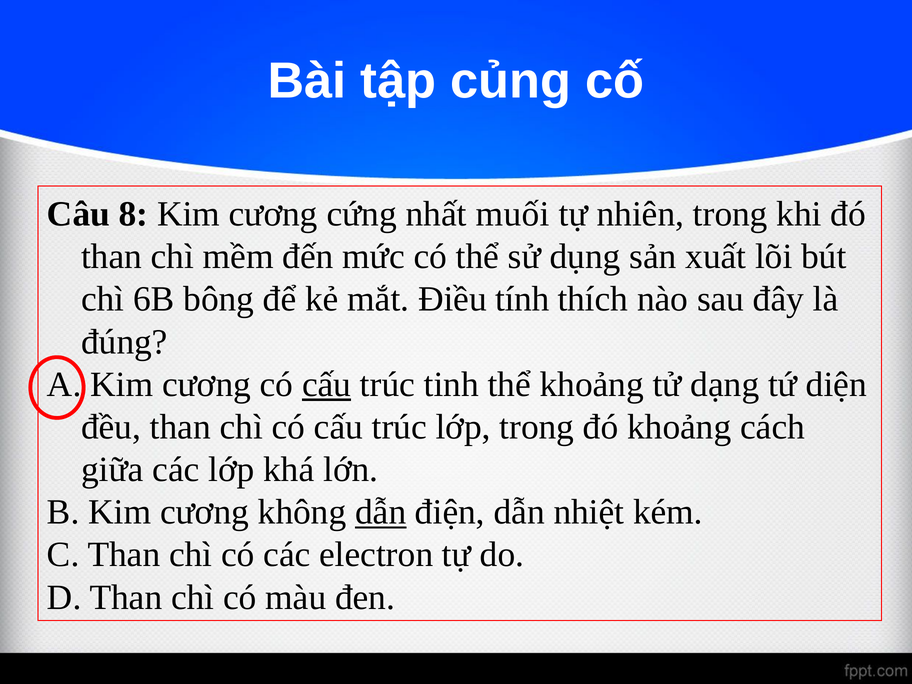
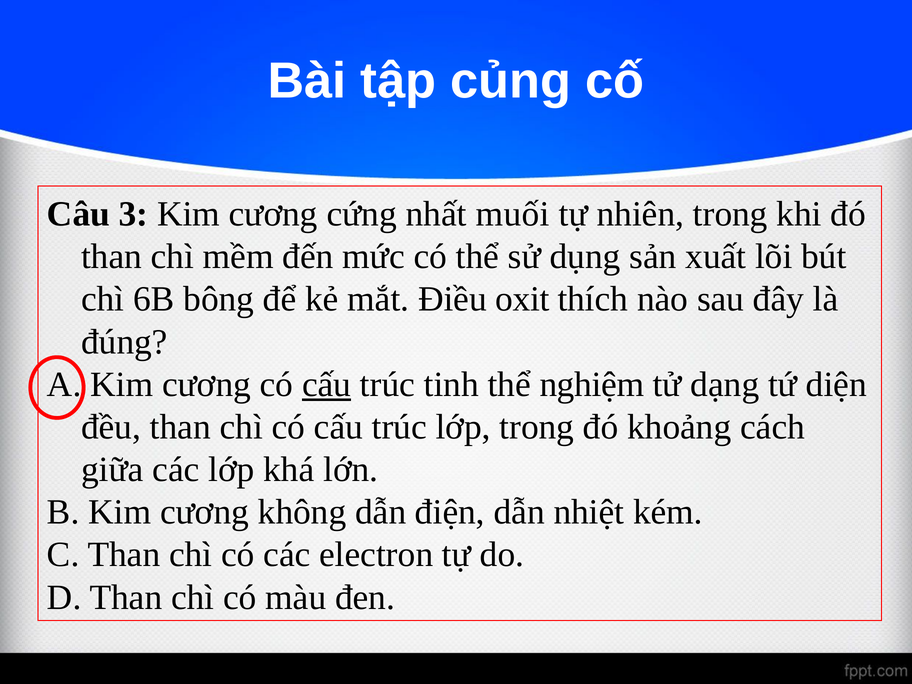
8: 8 -> 3
tính: tính -> oxit
thể khoảng: khoảng -> nghiệm
dẫn at (381, 512) underline: present -> none
